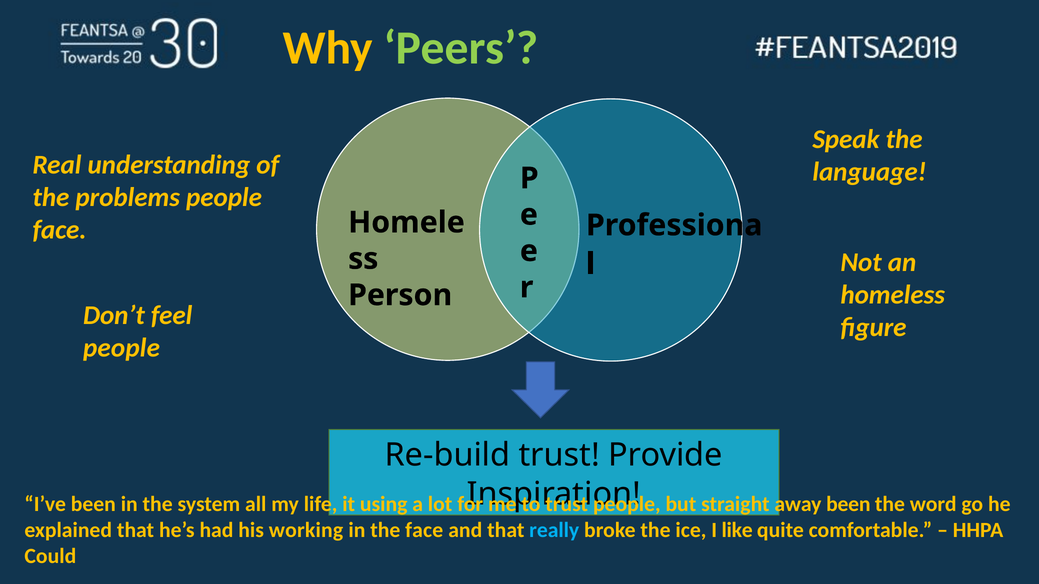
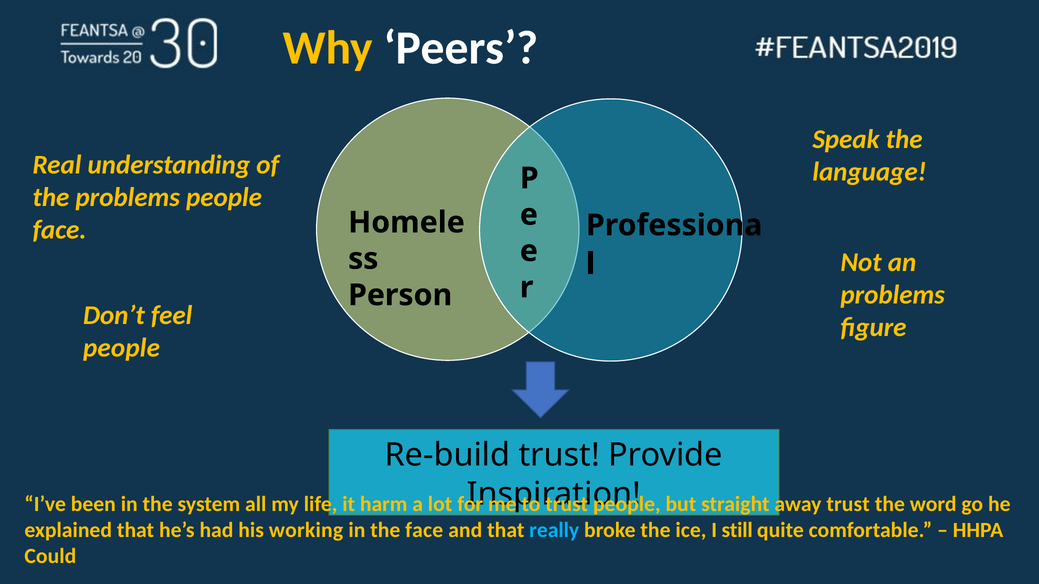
Peers colour: light green -> white
homeless at (893, 295): homeless -> problems
using: using -> harm
away been: been -> trust
like: like -> still
